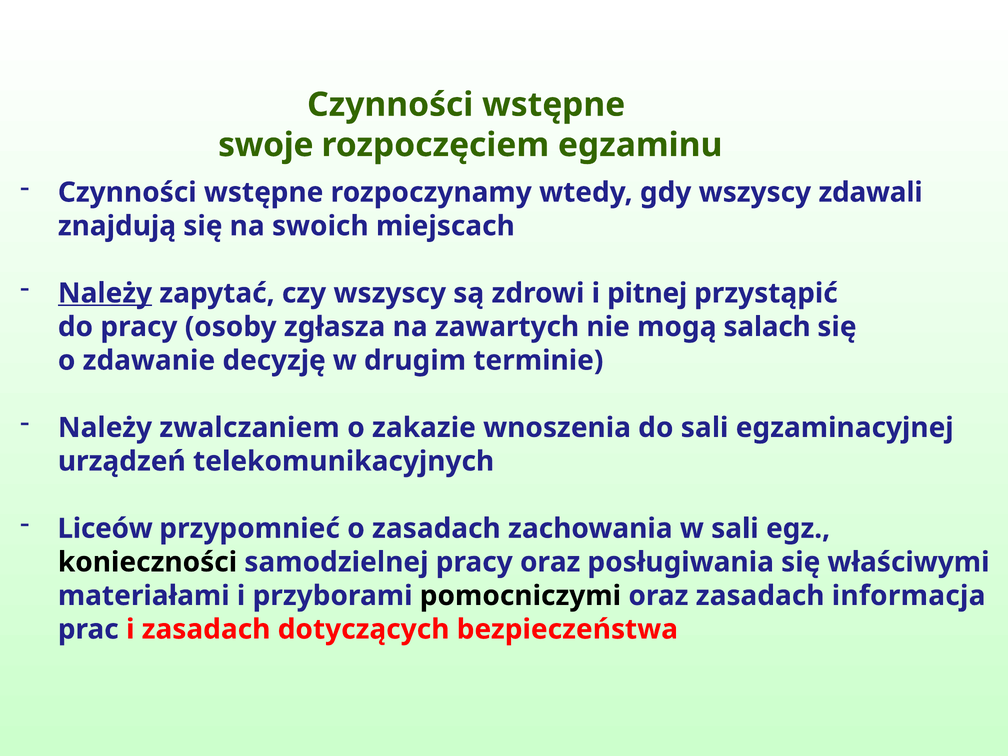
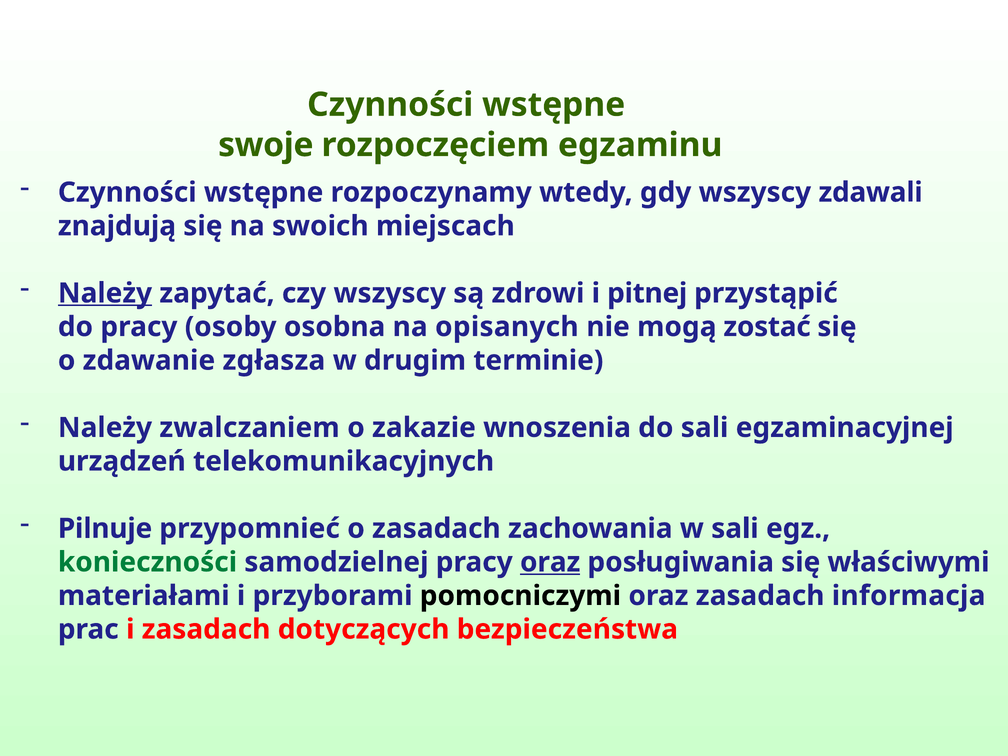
zgłasza: zgłasza -> osobna
zawartych: zawartych -> opisanych
salach: salach -> zostać
decyzję: decyzję -> zgłasza
Liceów: Liceów -> Pilnuje
konieczności colour: black -> green
oraz at (550, 562) underline: none -> present
